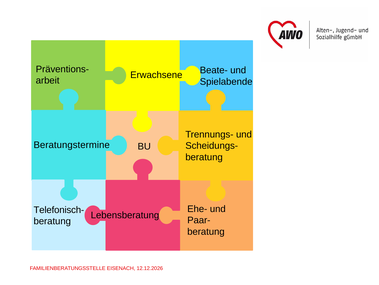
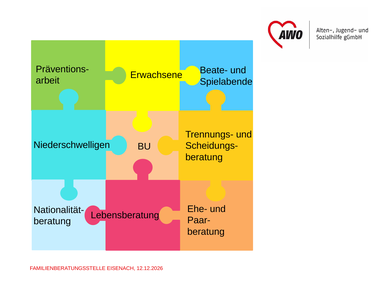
Beratungstermine: Beratungstermine -> Niederschwelligen
Telefonisch-: Telefonisch- -> Nationalität-
